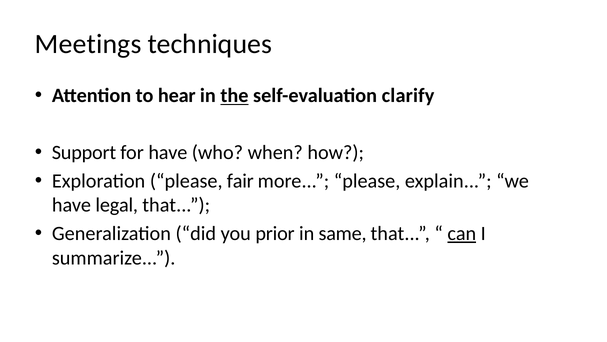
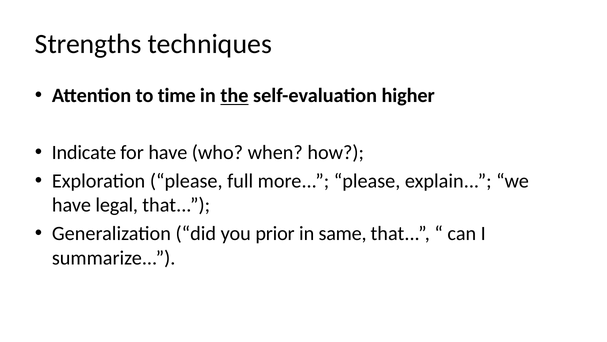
Meetings: Meetings -> Strengths
hear: hear -> time
clarify: clarify -> higher
Support: Support -> Indicate
fair: fair -> full
can underline: present -> none
